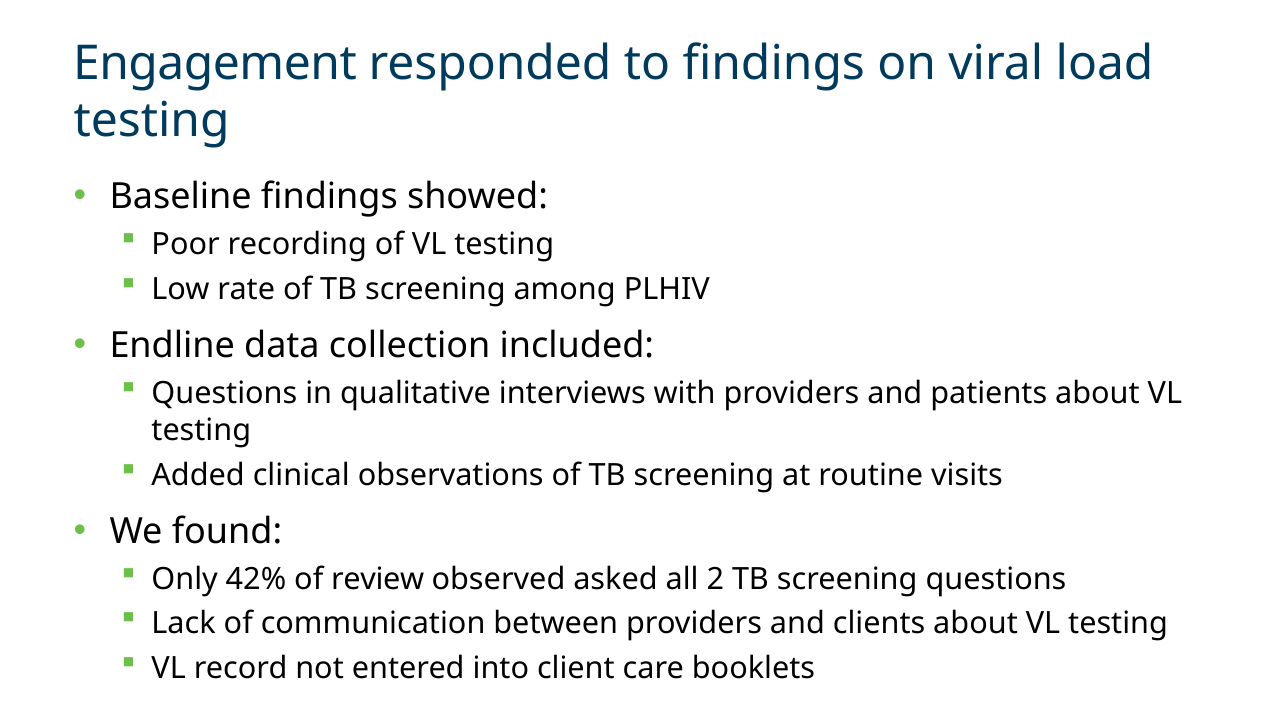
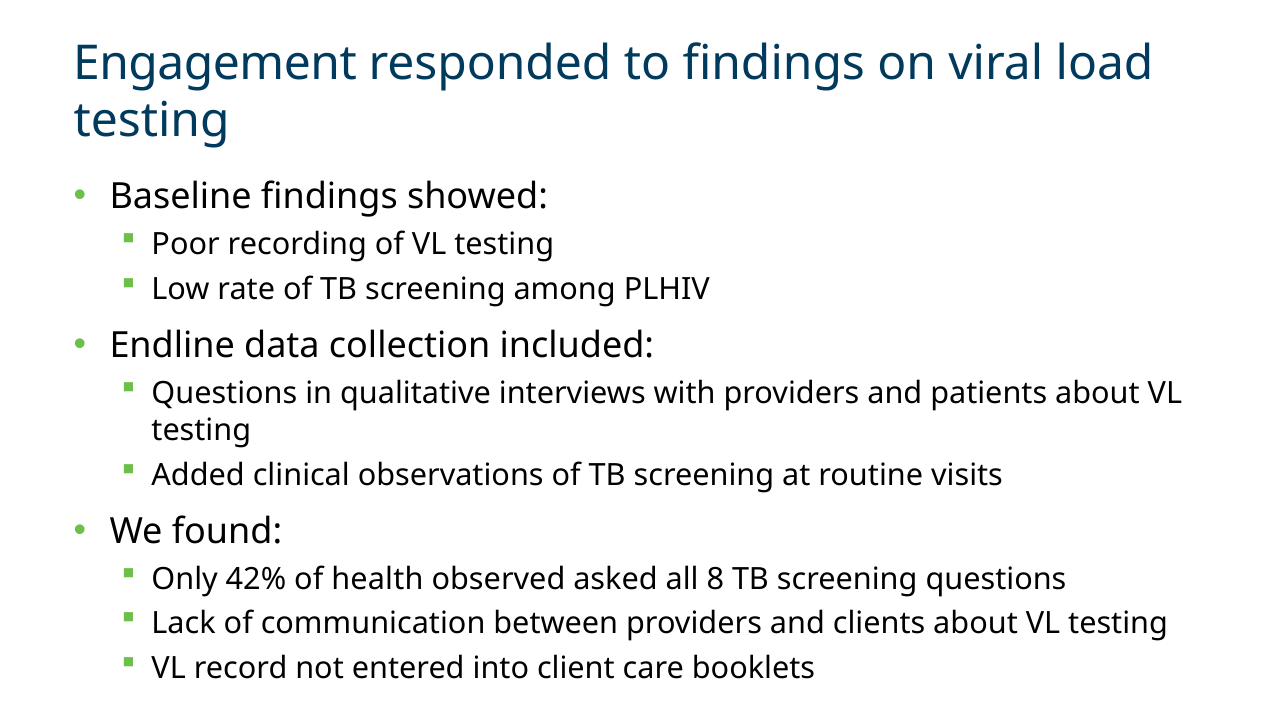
review: review -> health
2: 2 -> 8
